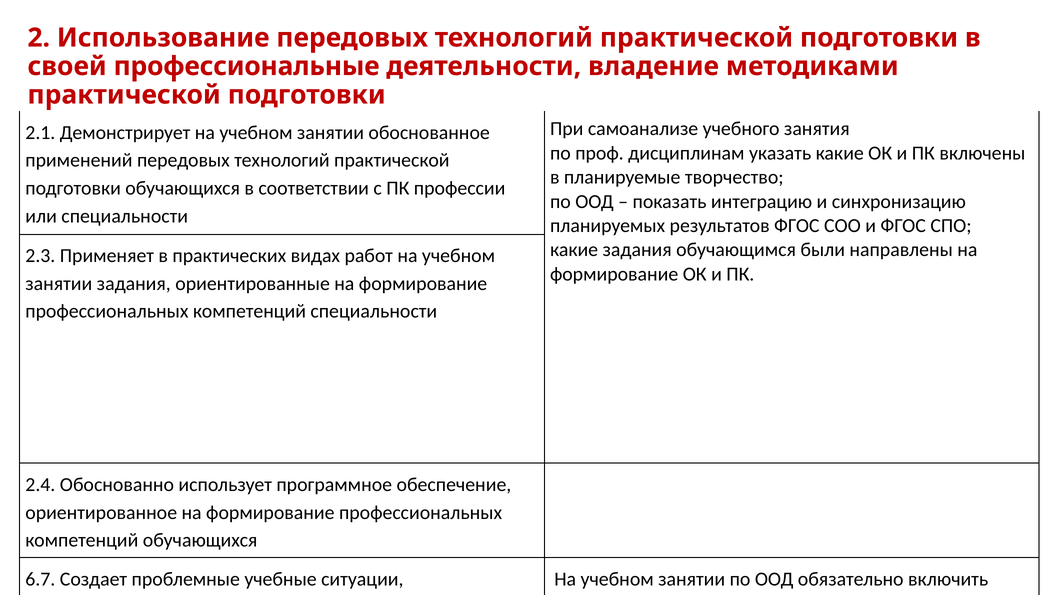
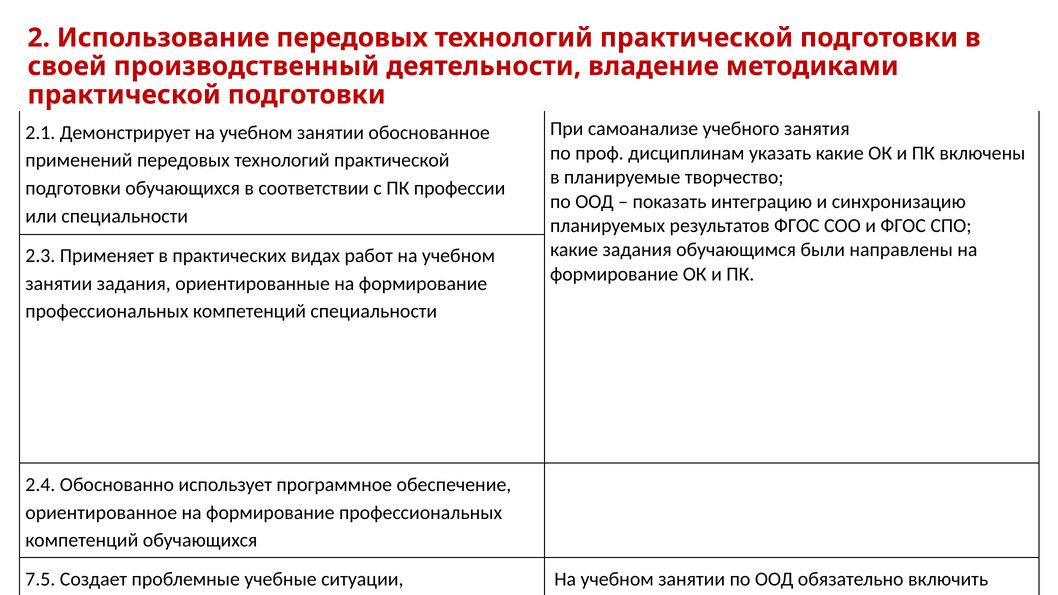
своей профессиональные: профессиональные -> производственный
6.7: 6.7 -> 7.5
